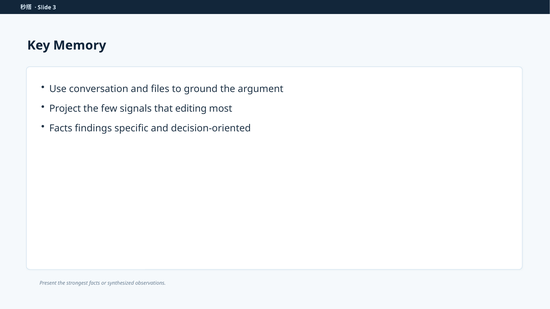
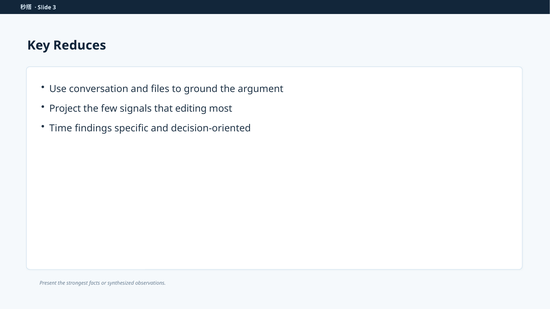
Memory: Memory -> Reduces
Facts at (61, 128): Facts -> Time
